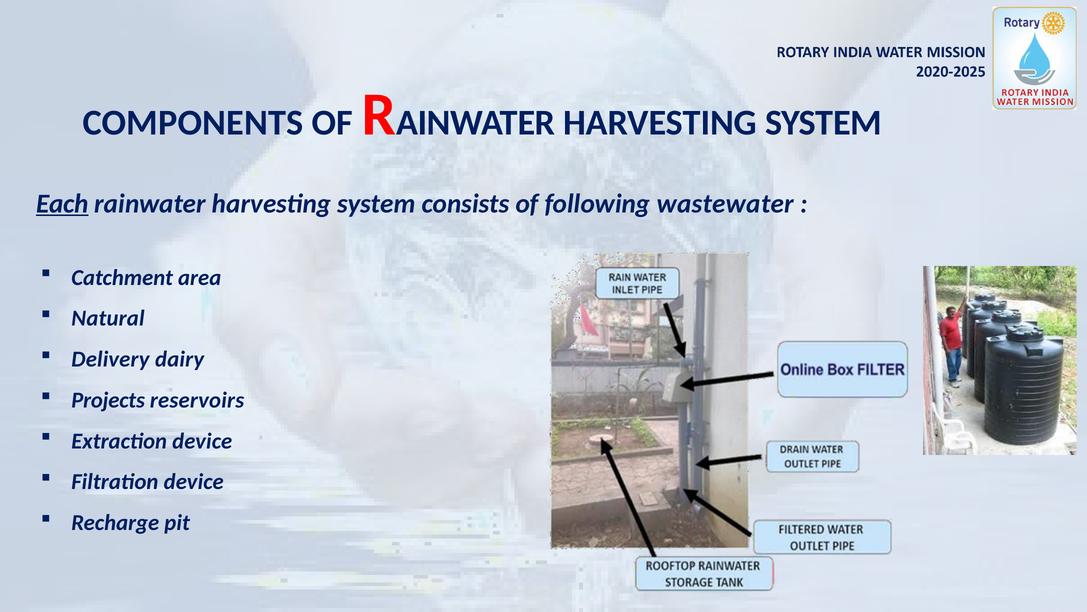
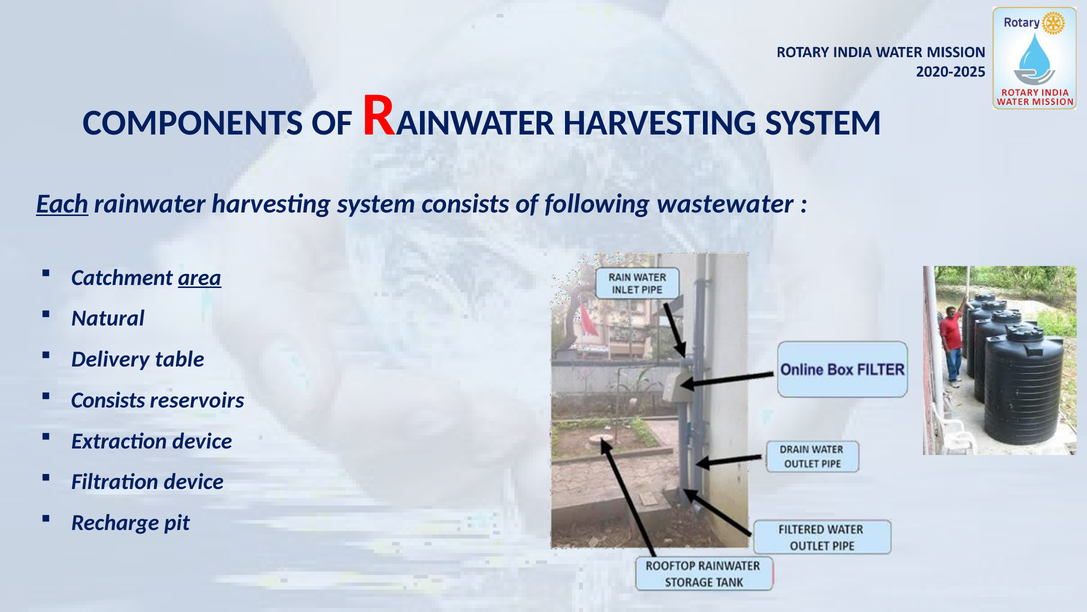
area underline: none -> present
dairy: dairy -> table
Projects at (108, 400): Projects -> Consists
